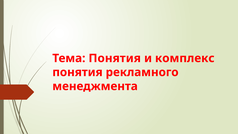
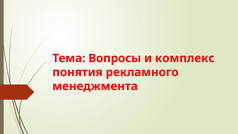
Тема Понятия: Понятия -> Вопросы
